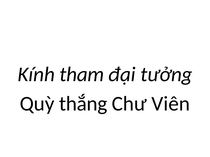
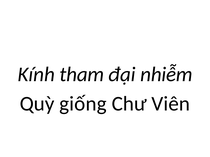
tưởng: tưởng -> nhiễm
thắng: thắng -> giống
